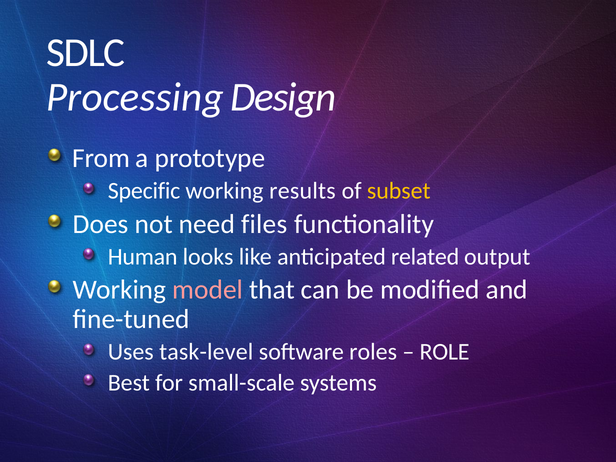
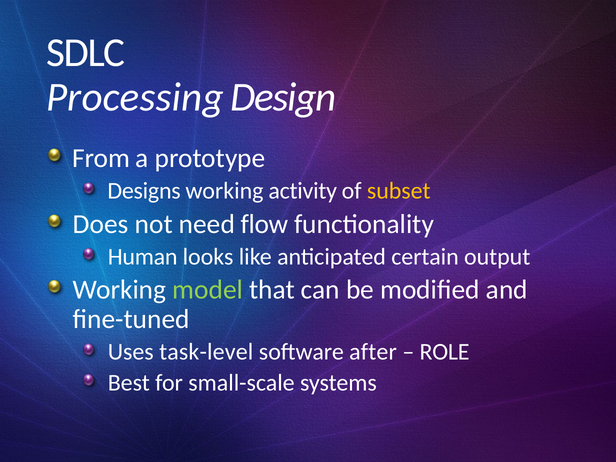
Specific: Specific -> Designs
results: results -> activity
files: files -> flow
related: related -> certain
model colour: pink -> light green
roles: roles -> after
